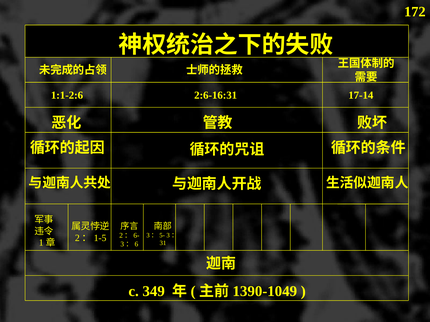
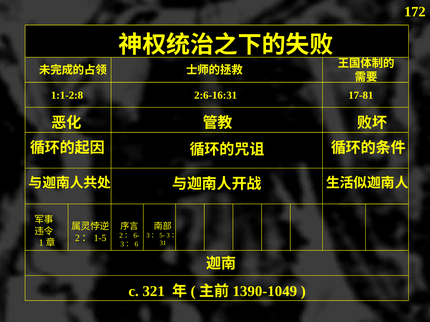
1:1-2:6: 1:1-2:6 -> 1:1-2:8
17-14: 17-14 -> 17-81
349: 349 -> 321
